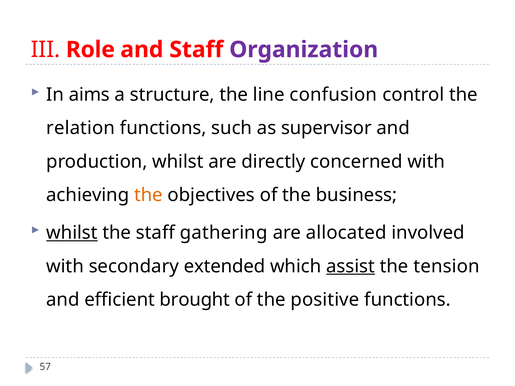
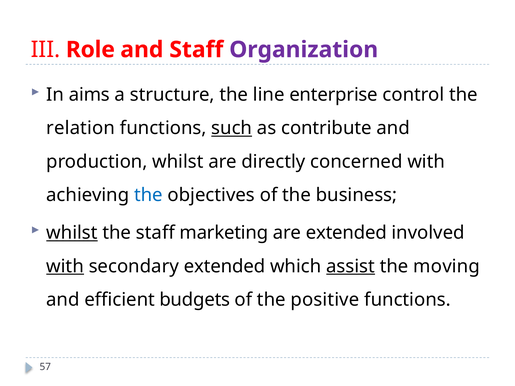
confusion: confusion -> enterprise
such underline: none -> present
supervisor: supervisor -> contribute
the at (148, 195) colour: orange -> blue
gathering: gathering -> marketing
are allocated: allocated -> extended
with at (65, 266) underline: none -> present
tension: tension -> moving
brought: brought -> budgets
